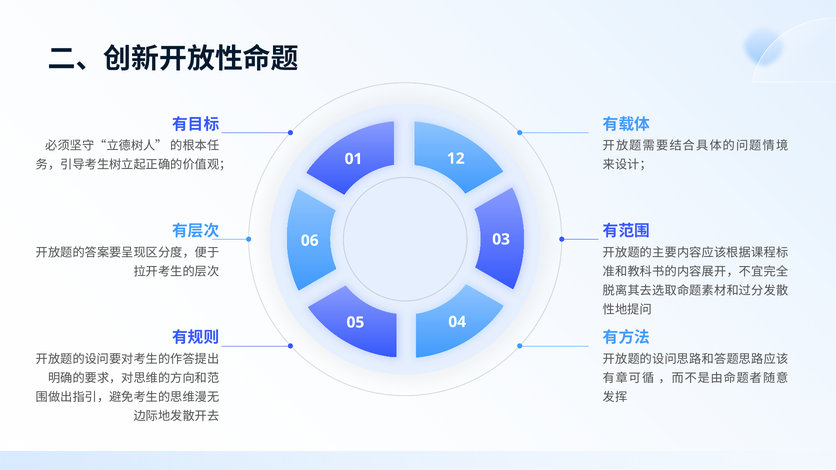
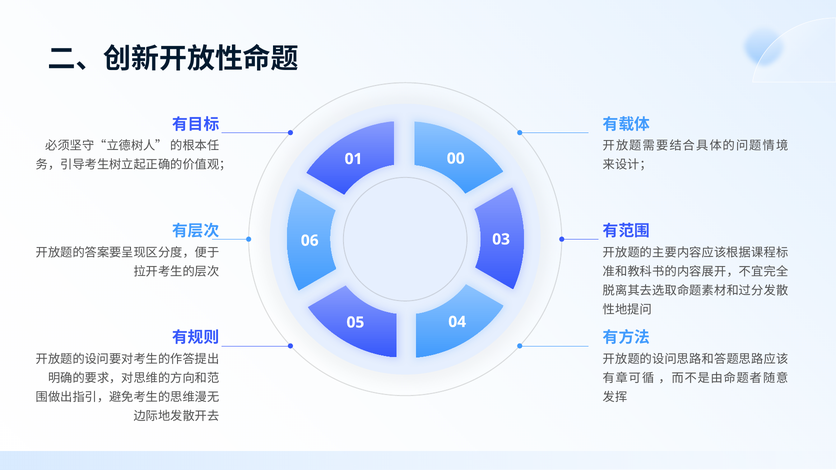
12: 12 -> 00
